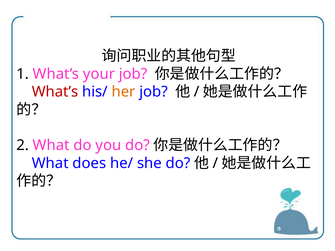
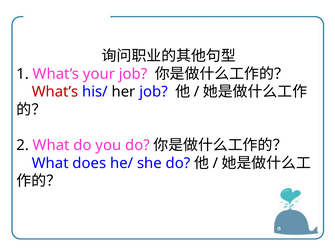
her colour: orange -> black
